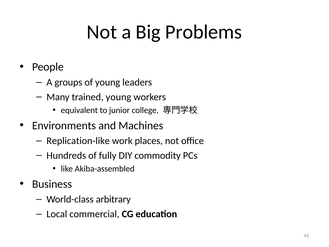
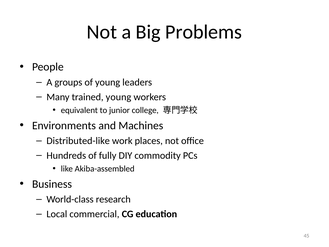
Replication-like: Replication-like -> Distributed-like
arbitrary: arbitrary -> research
